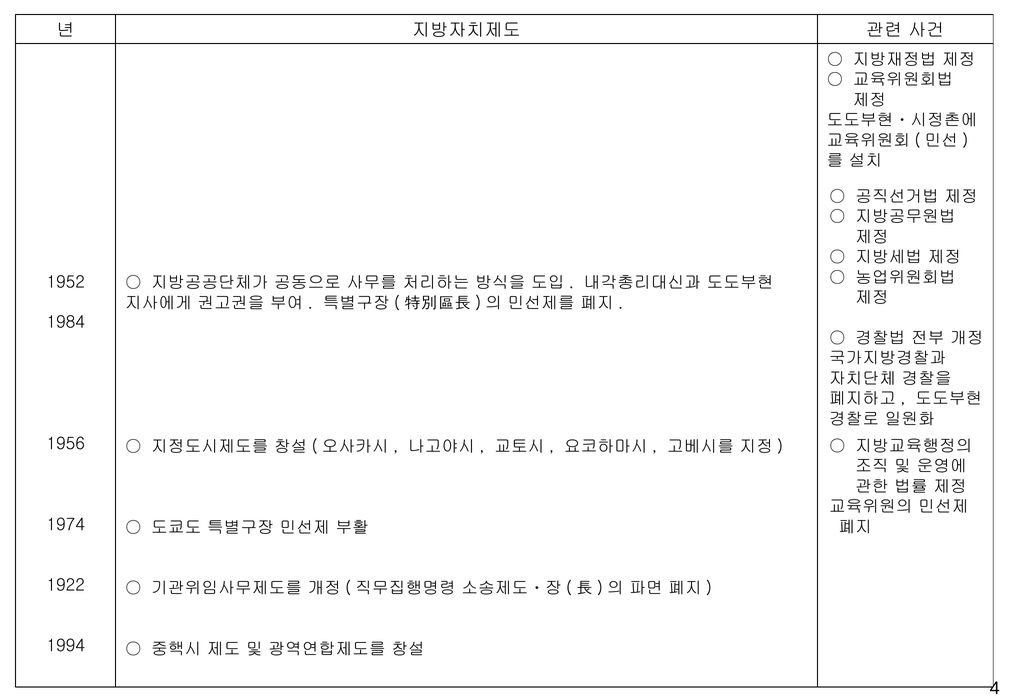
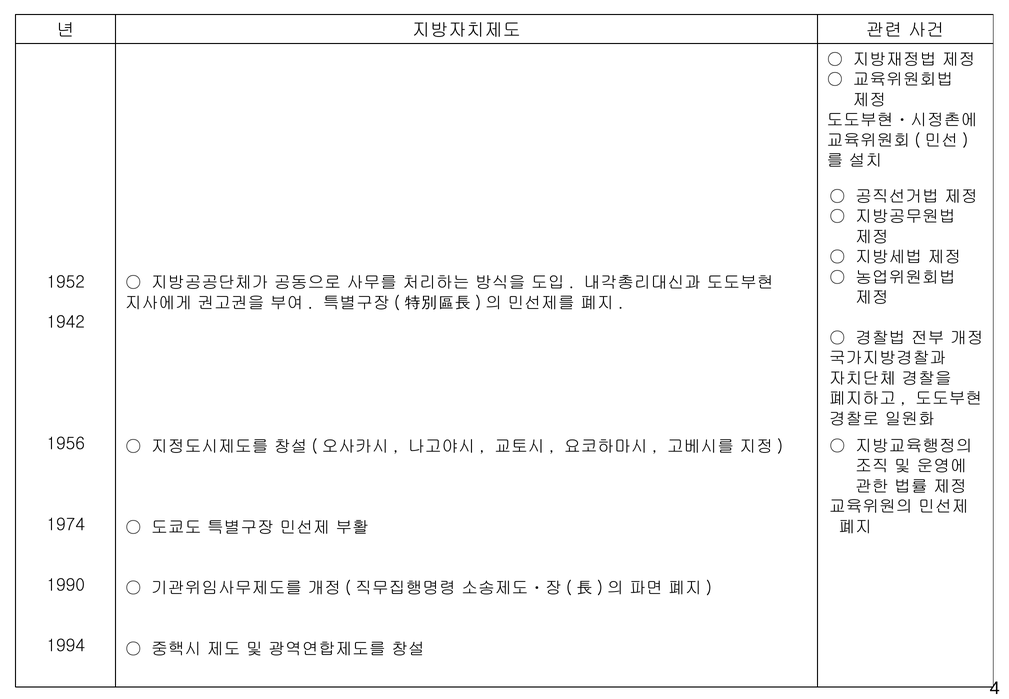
1984: 1984 -> 1942
1922: 1922 -> 1990
